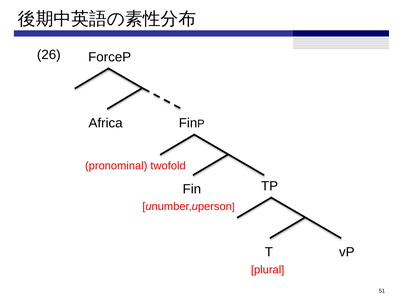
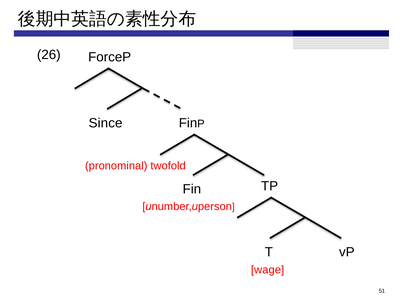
Africa: Africa -> Since
plural: plural -> wage
